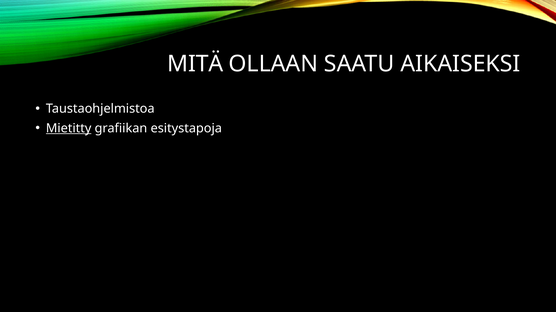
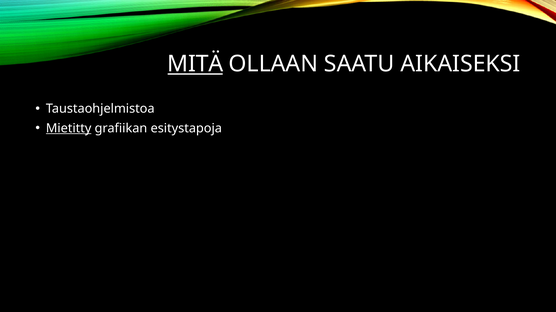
MITÄ underline: none -> present
